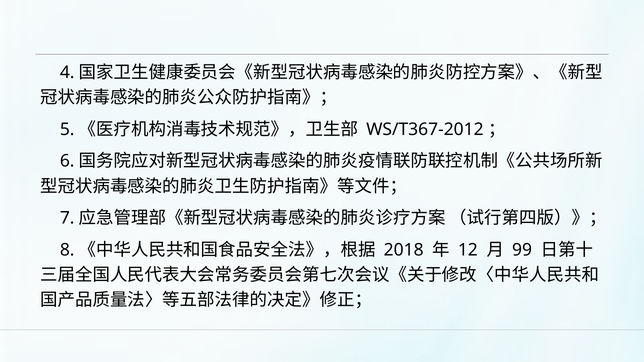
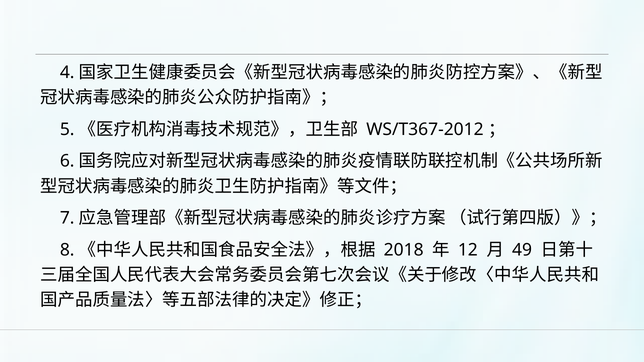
99: 99 -> 49
